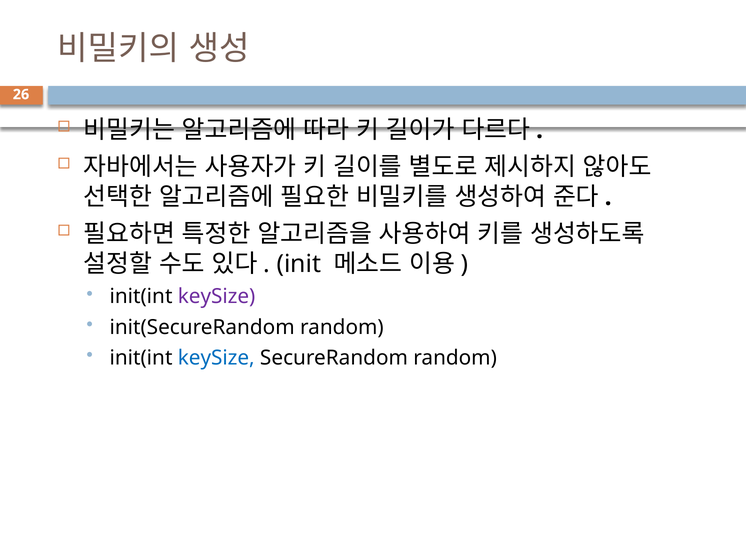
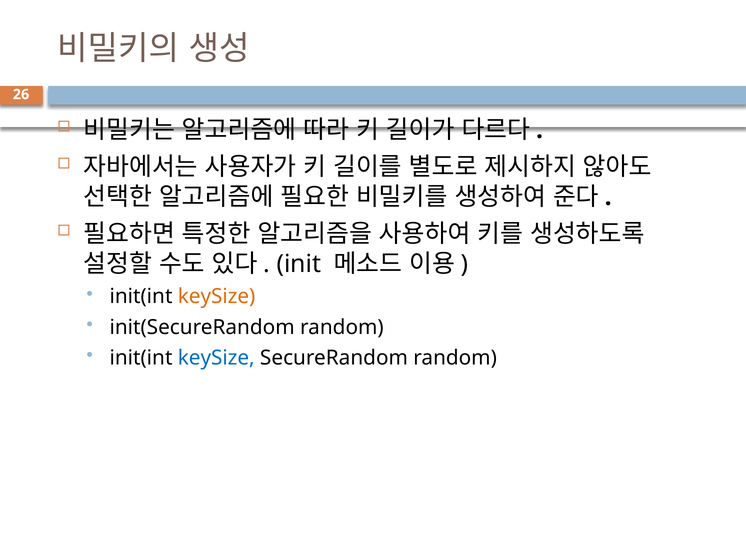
keySize at (217, 296) colour: purple -> orange
